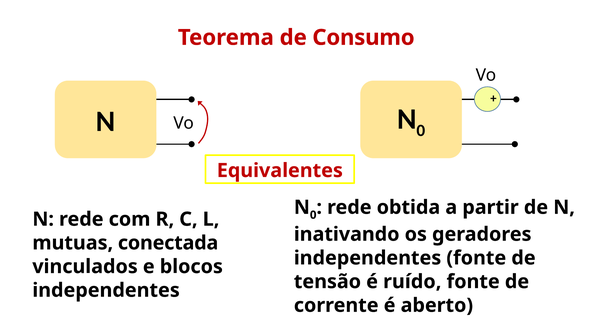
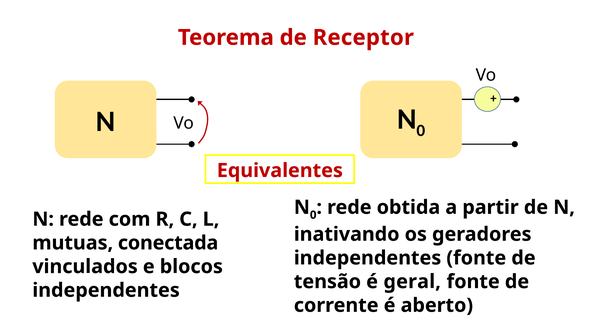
Consumo: Consumo -> Receptor
ruído: ruído -> geral
